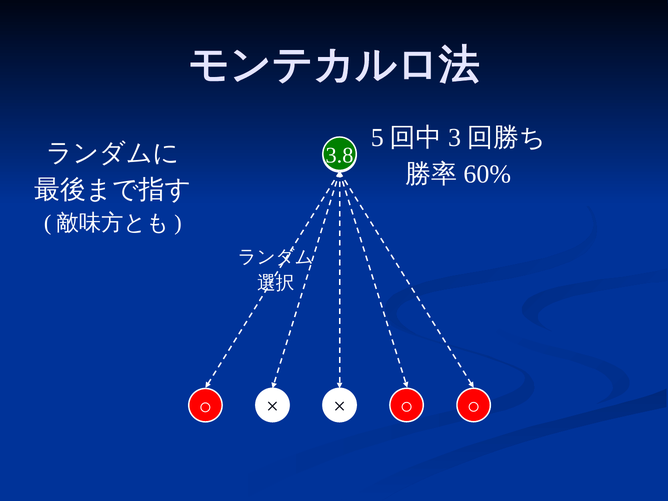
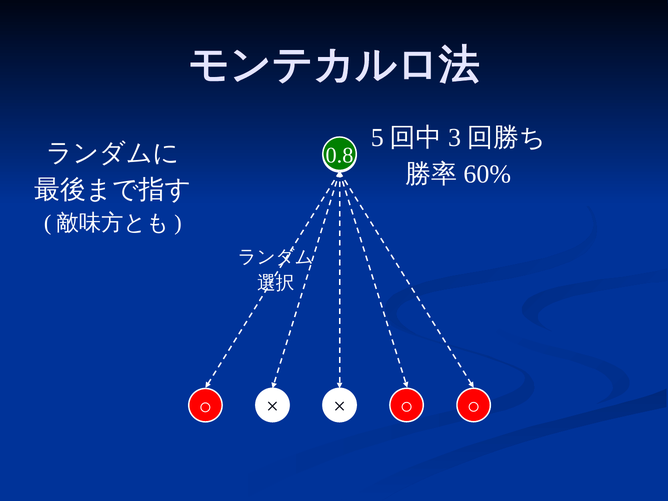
3.8: 3.8 -> 0.8
